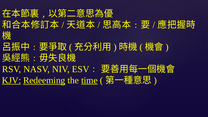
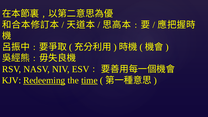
KJV underline: present -> none
